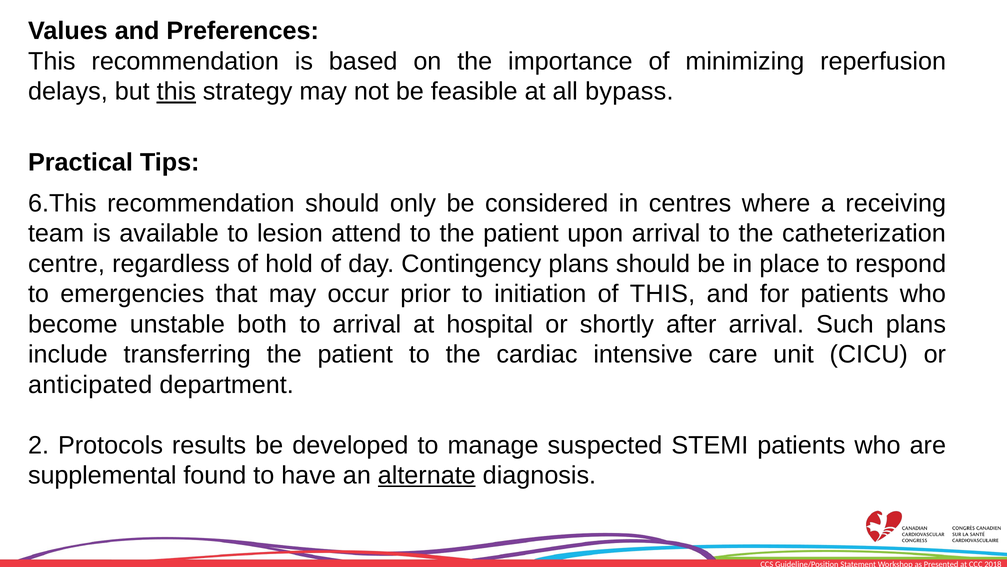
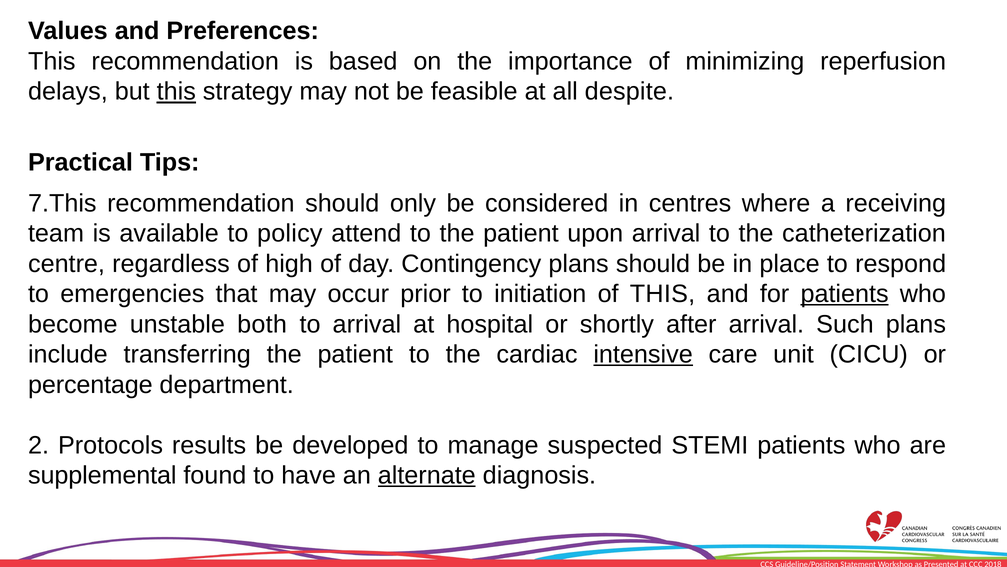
bypass: bypass -> despite
6.This: 6.This -> 7.This
lesion: lesion -> policy
hold: hold -> high
patients at (845, 294) underline: none -> present
intensive underline: none -> present
anticipated: anticipated -> percentage
